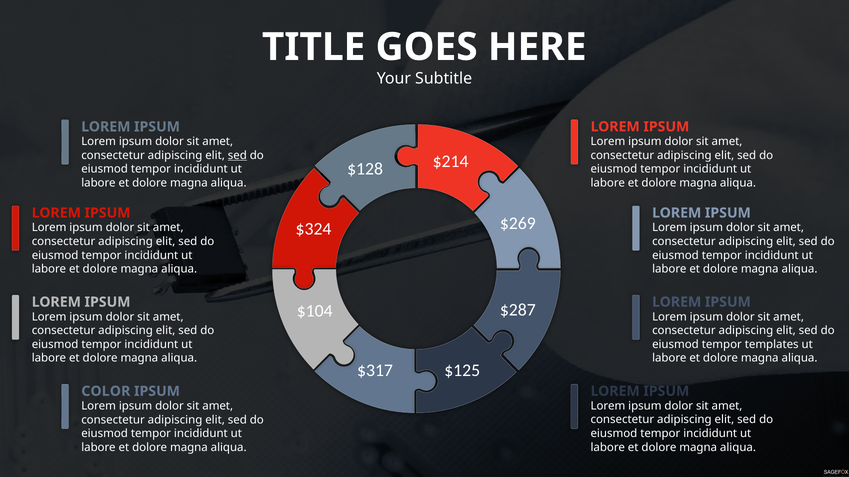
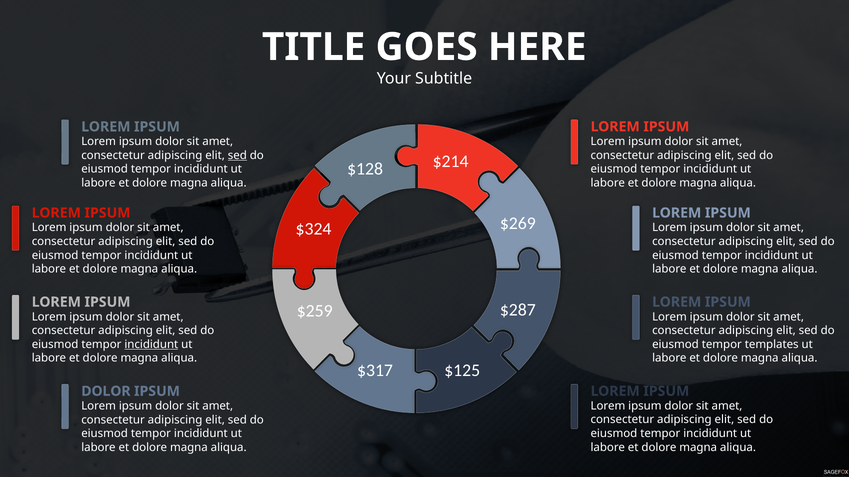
$104: $104 -> $259
incididunt at (151, 345) underline: none -> present
COLOR at (106, 392): COLOR -> DOLOR
